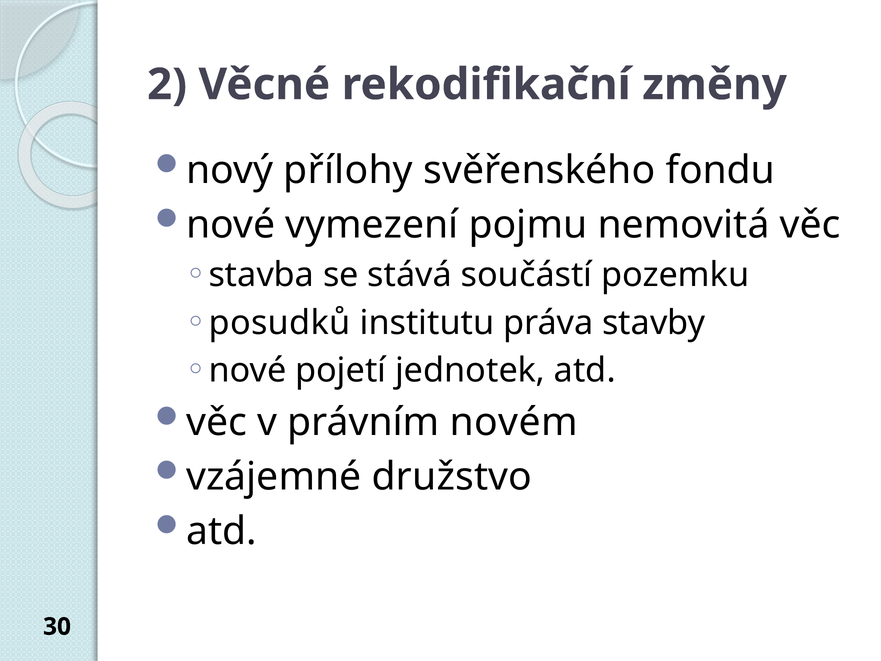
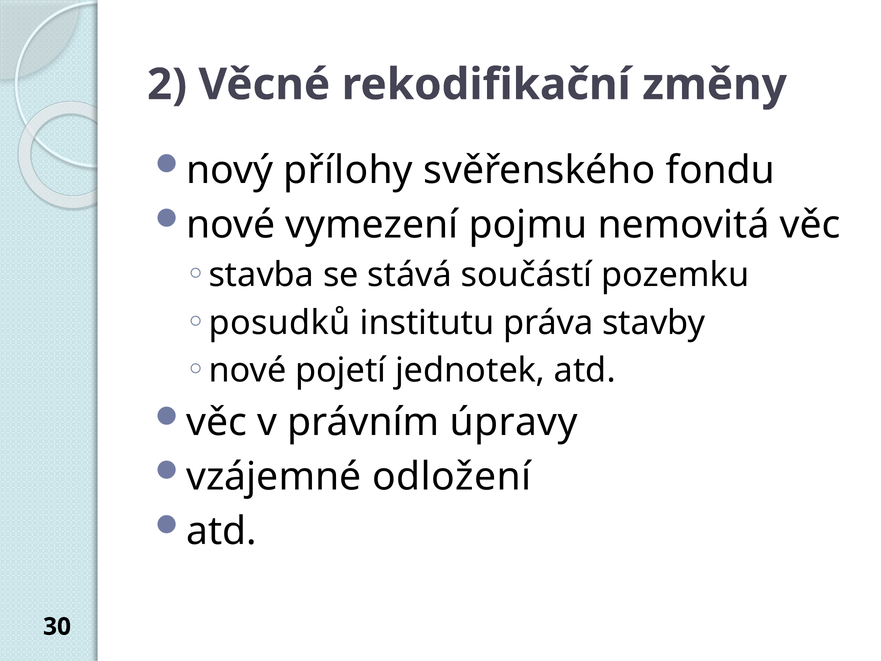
novém: novém -> úpravy
družstvo: družstvo -> odložení
